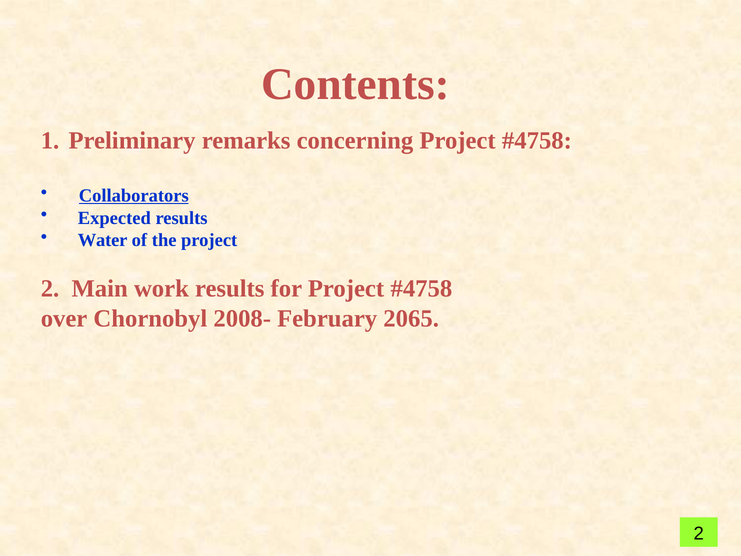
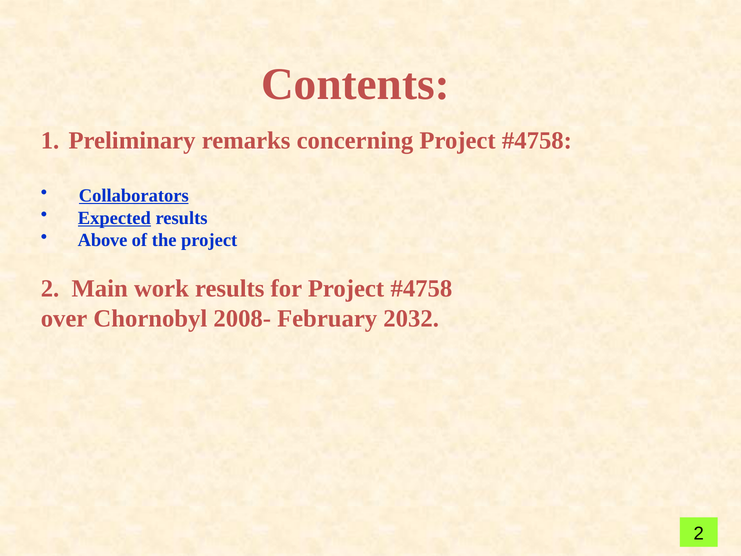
Expected underline: none -> present
Water: Water -> Above
2065: 2065 -> 2032
